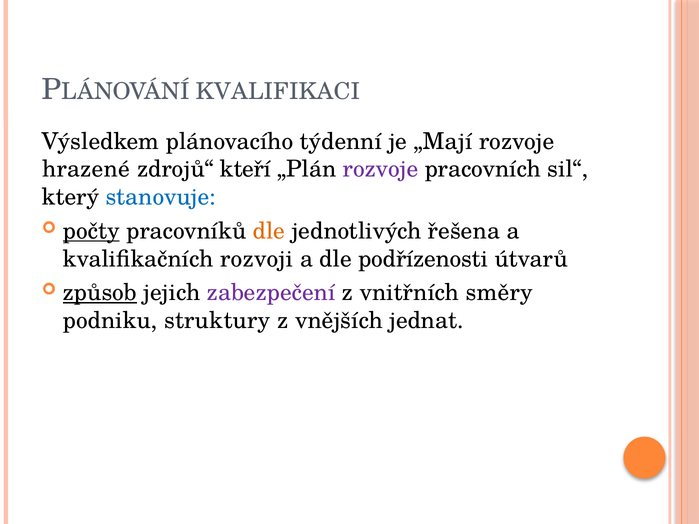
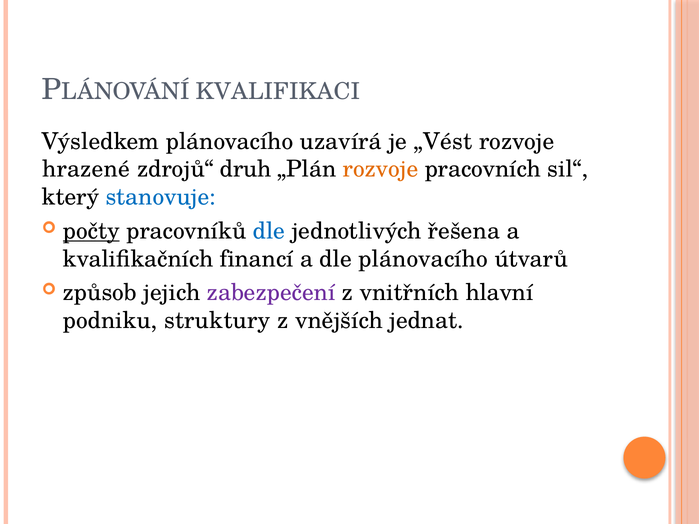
týdenní: týdenní -> uzavírá
„Mají: „Mají -> „Vést
kteří: kteří -> druh
rozvoje at (380, 169) colour: purple -> orange
dle at (269, 231) colour: orange -> blue
rozvoji: rozvoji -> financí
dle podřízenosti: podřízenosti -> plánovacího
způsob underline: present -> none
směry: směry -> hlavní
